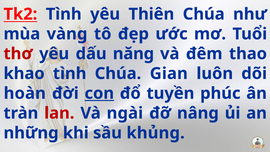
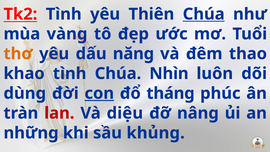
Chúa at (204, 14) underline: none -> present
thơ colour: red -> orange
Gian: Gian -> Nhìn
hoàn: hoàn -> dùng
tuyền: tuyền -> tháng
ngài: ngài -> diệu
